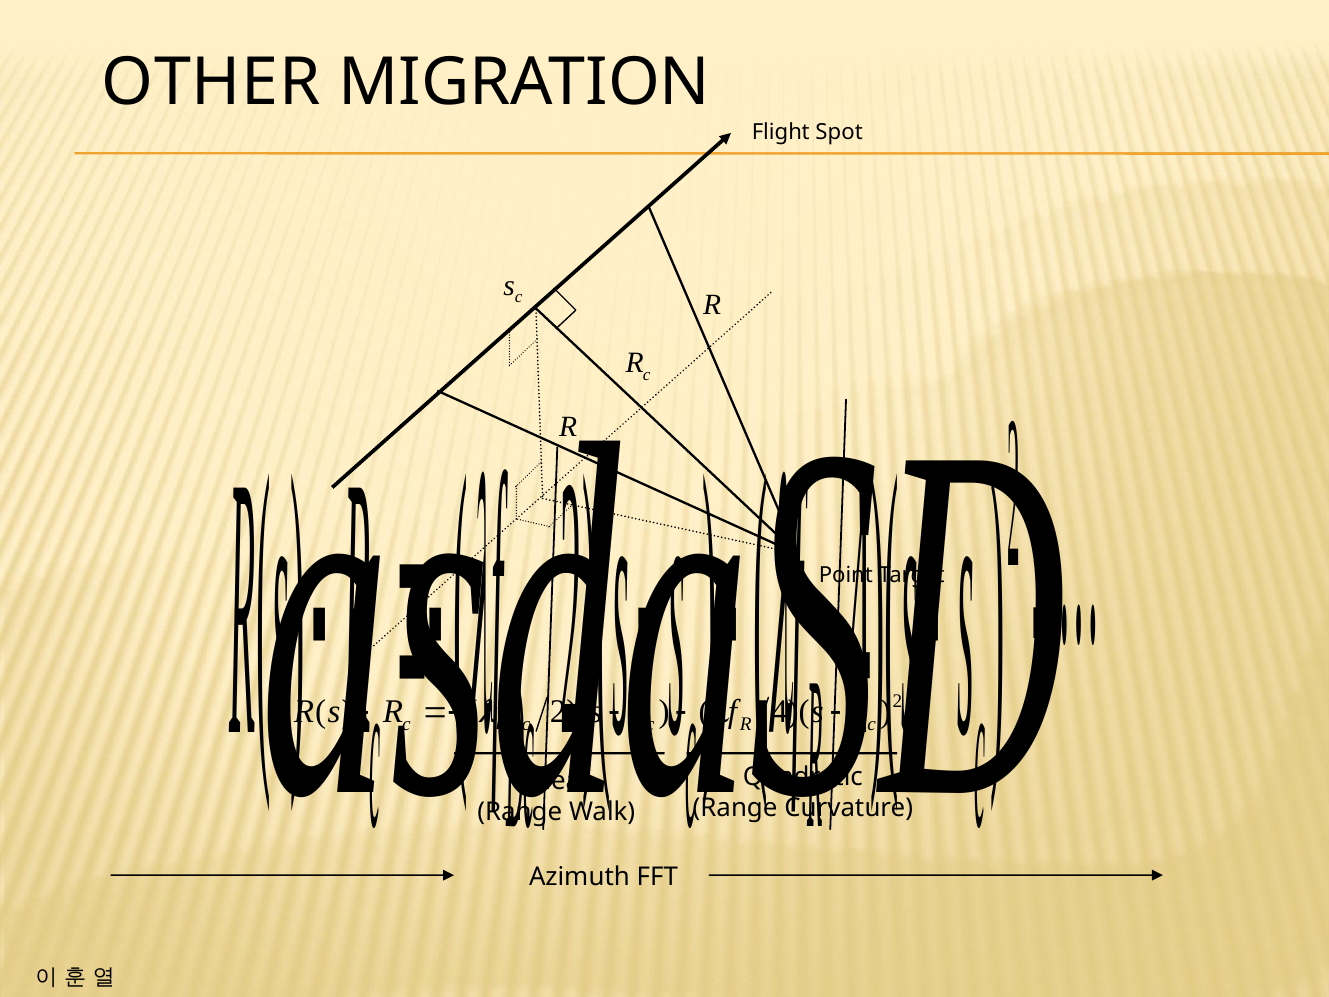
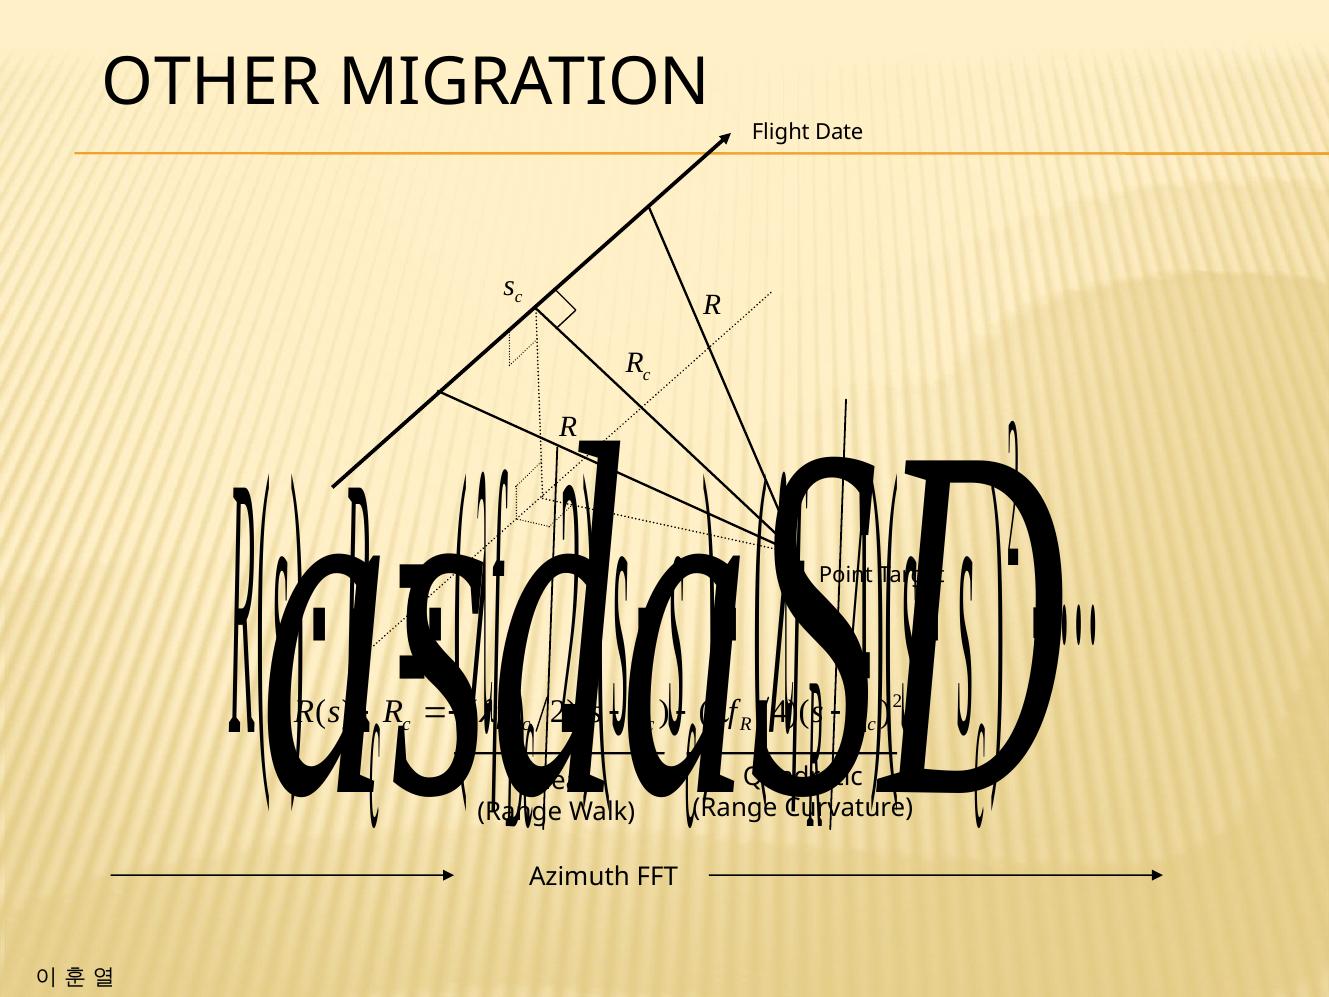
Spot: Spot -> Date
